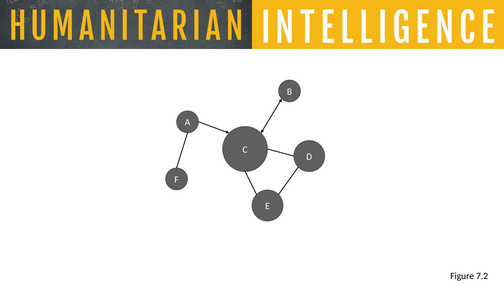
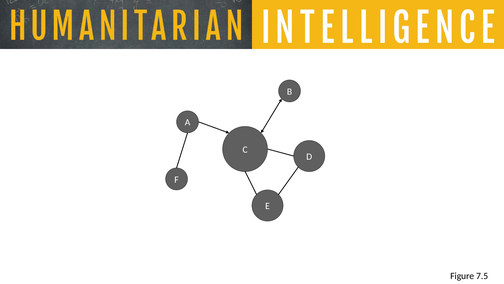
7.2: 7.2 -> 7.5
